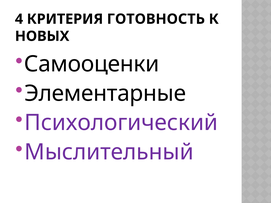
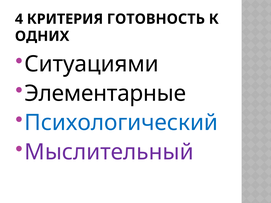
НОВЫХ: НОВЫХ -> ОДНИХ
Самооценки: Самооценки -> Ситуациями
Психологический colour: purple -> blue
